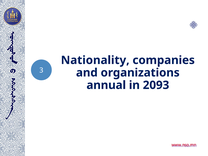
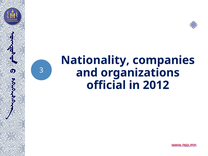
annual: annual -> official
2093: 2093 -> 2012
